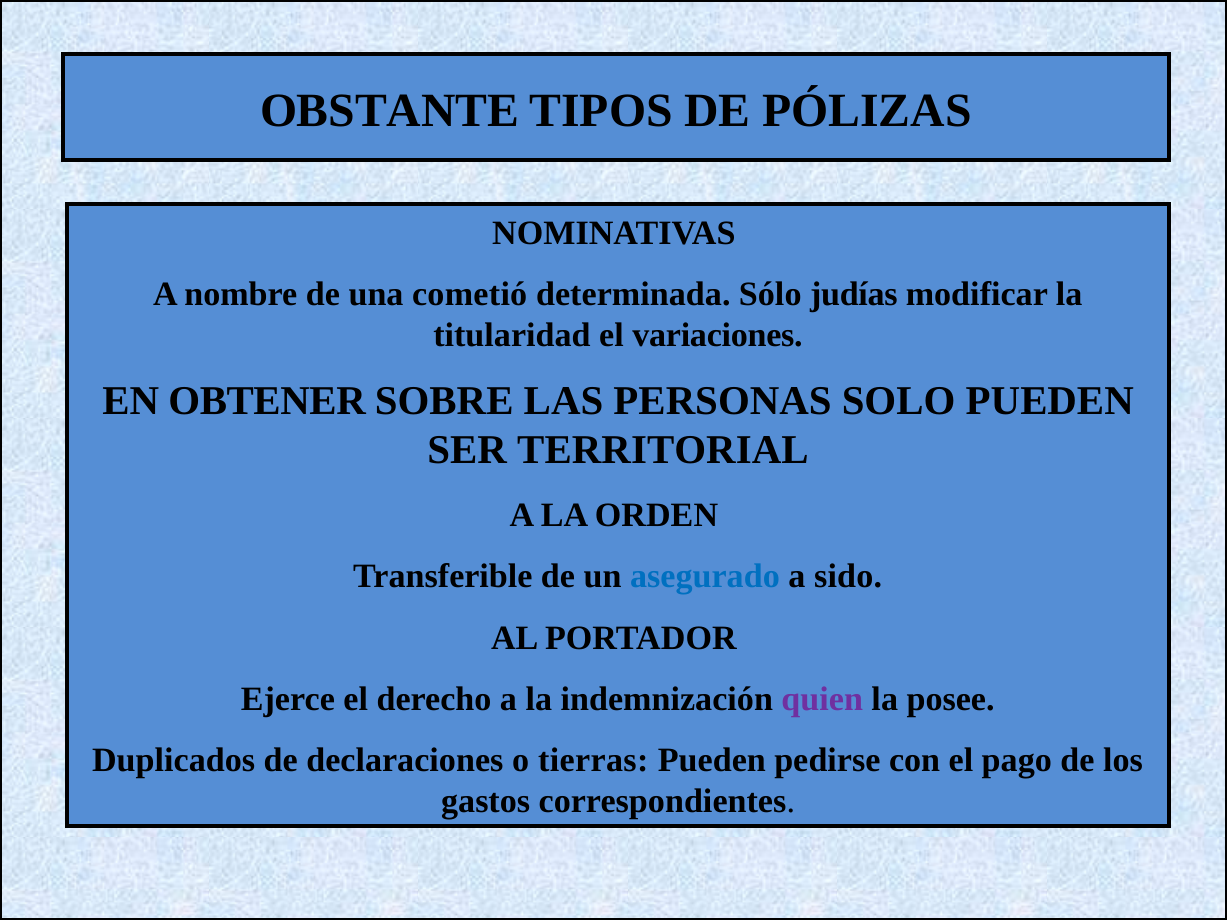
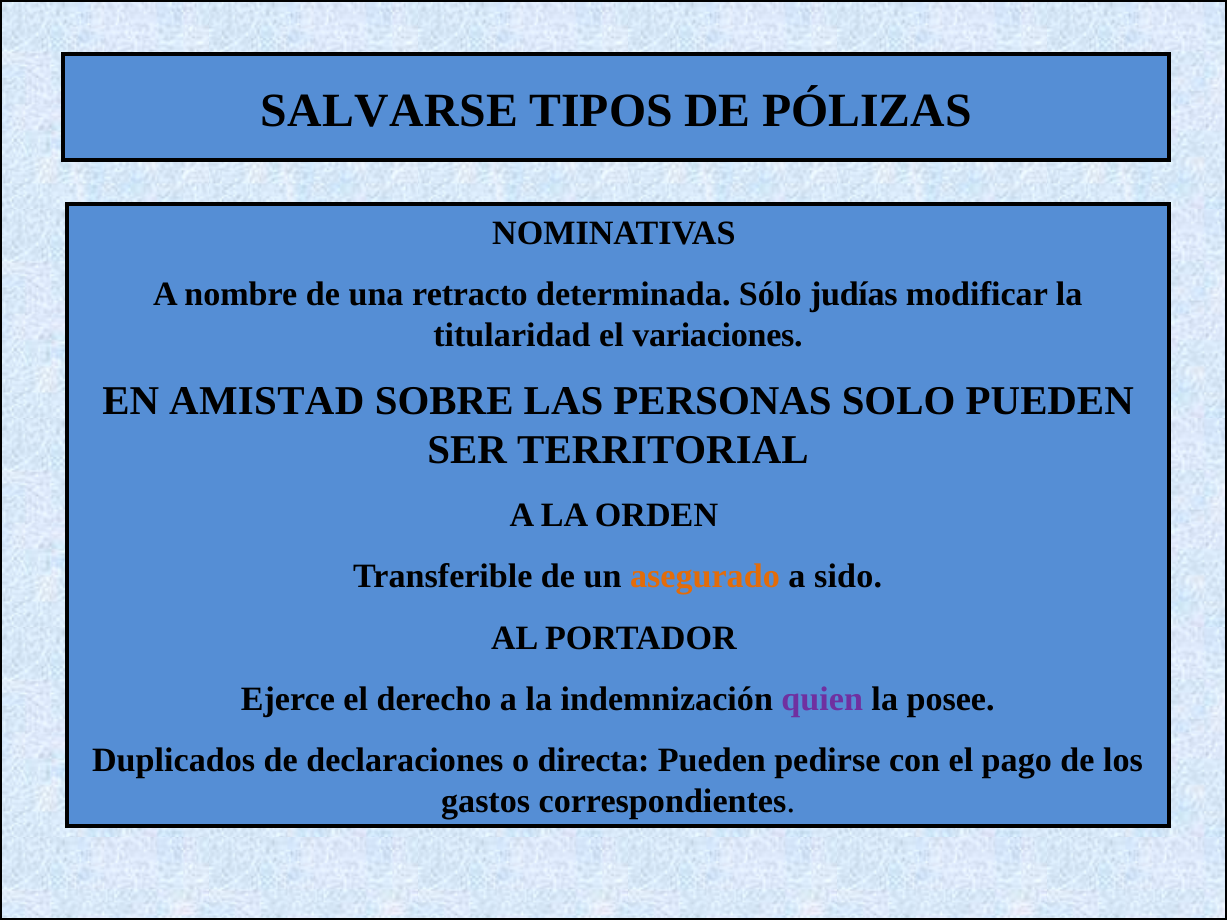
OBSTANTE: OBSTANTE -> SALVARSE
cometió: cometió -> retracto
OBTENER: OBTENER -> AMISTAD
asegurado colour: blue -> orange
tierras: tierras -> directa
